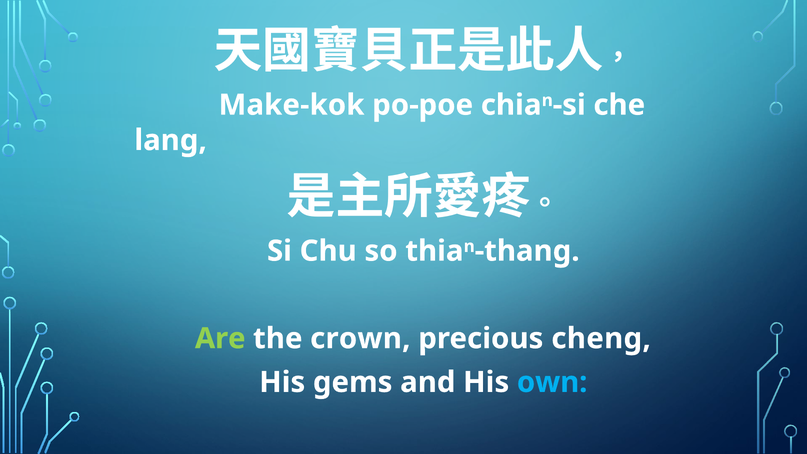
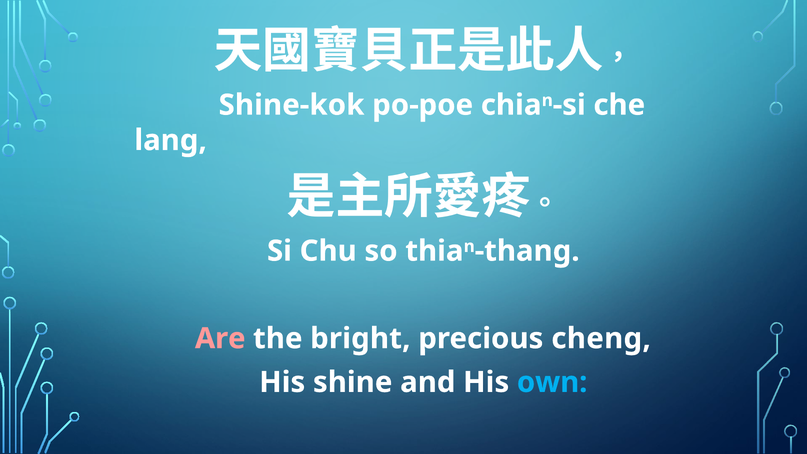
Make-kok: Make-kok -> Shine-kok
Are colour: light green -> pink
crown: crown -> bright
gems: gems -> shine
